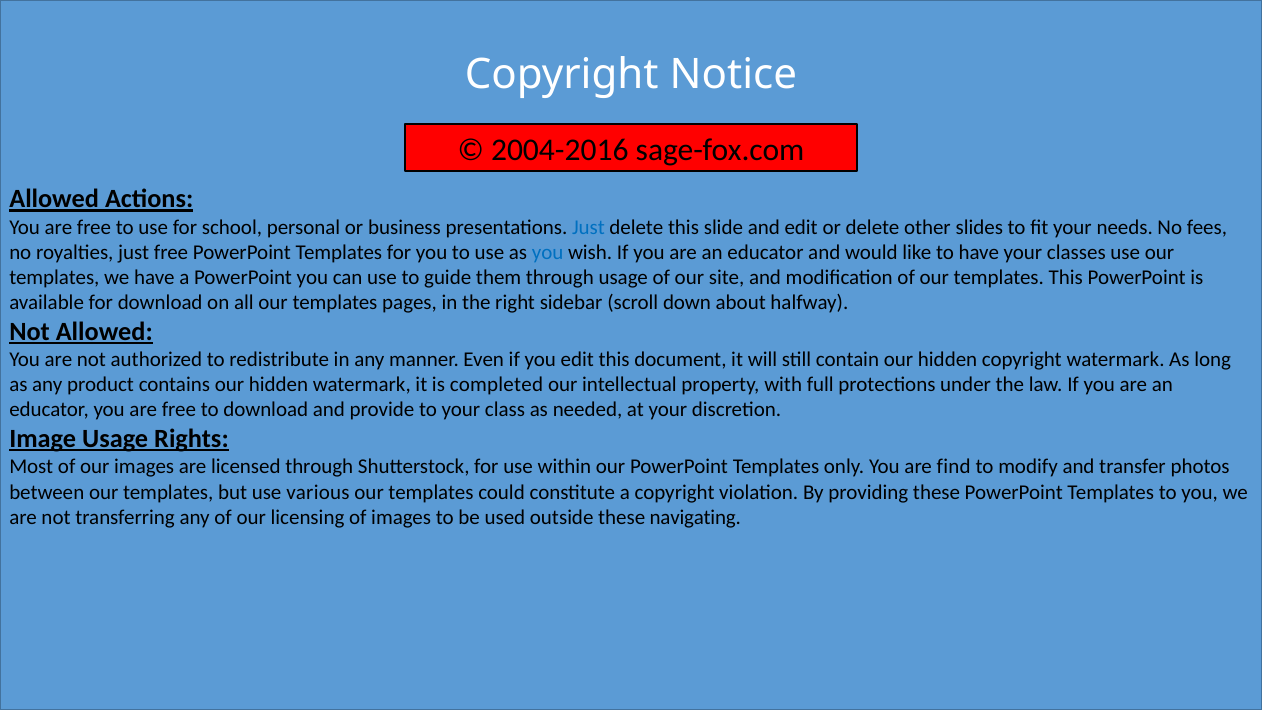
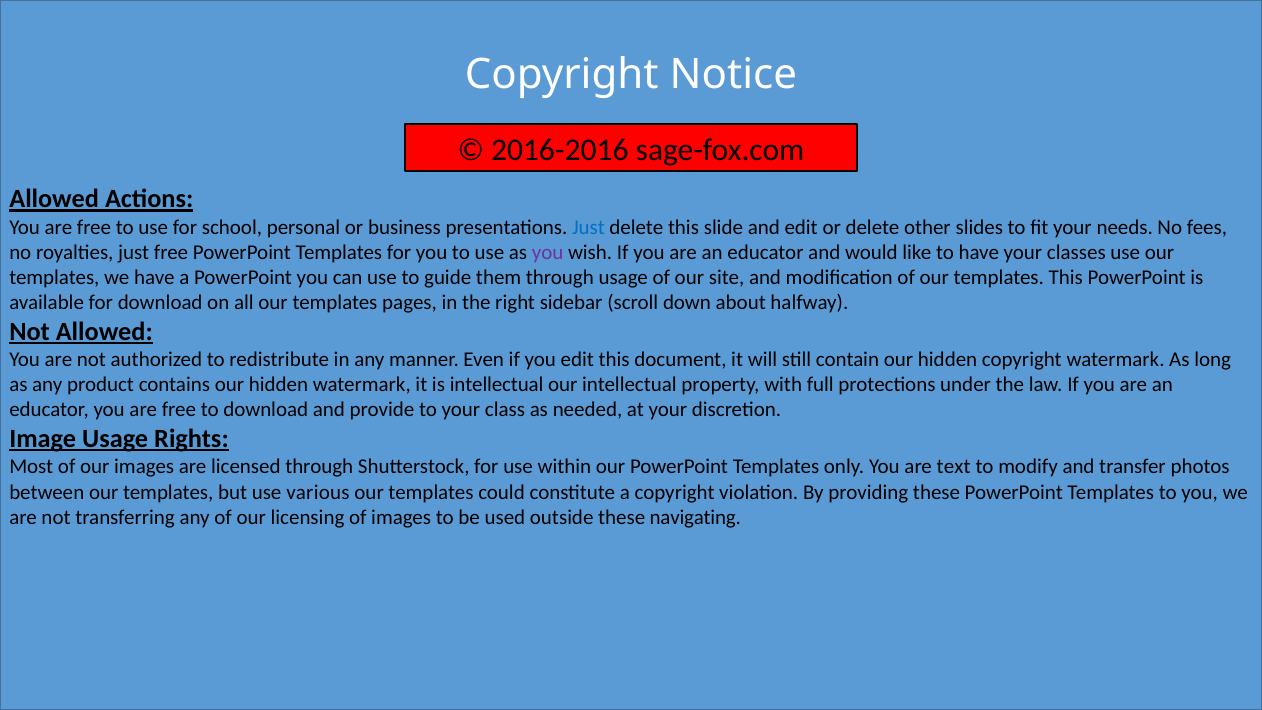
2004-2016: 2004-2016 -> 2016-2016
you at (548, 252) colour: blue -> purple
is completed: completed -> intellectual
find: find -> text
